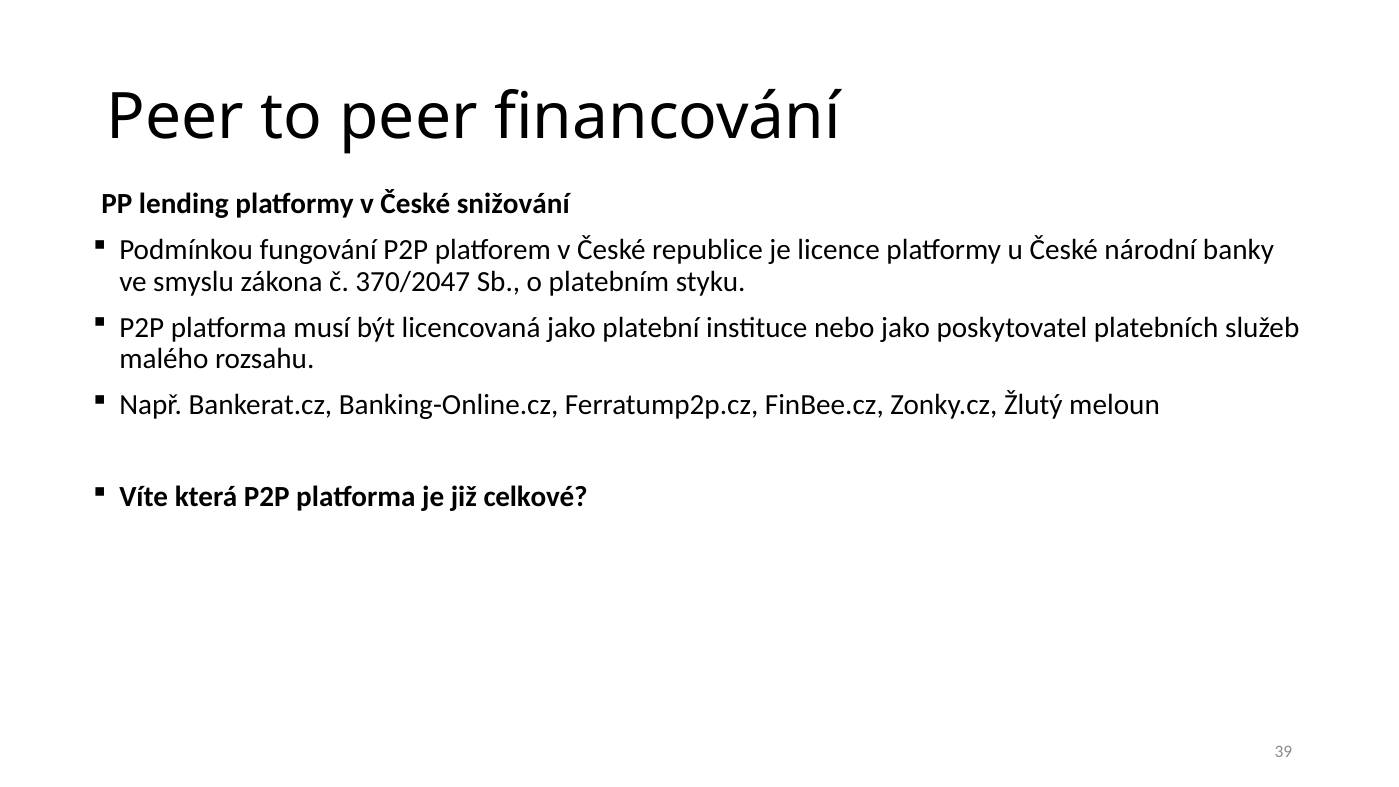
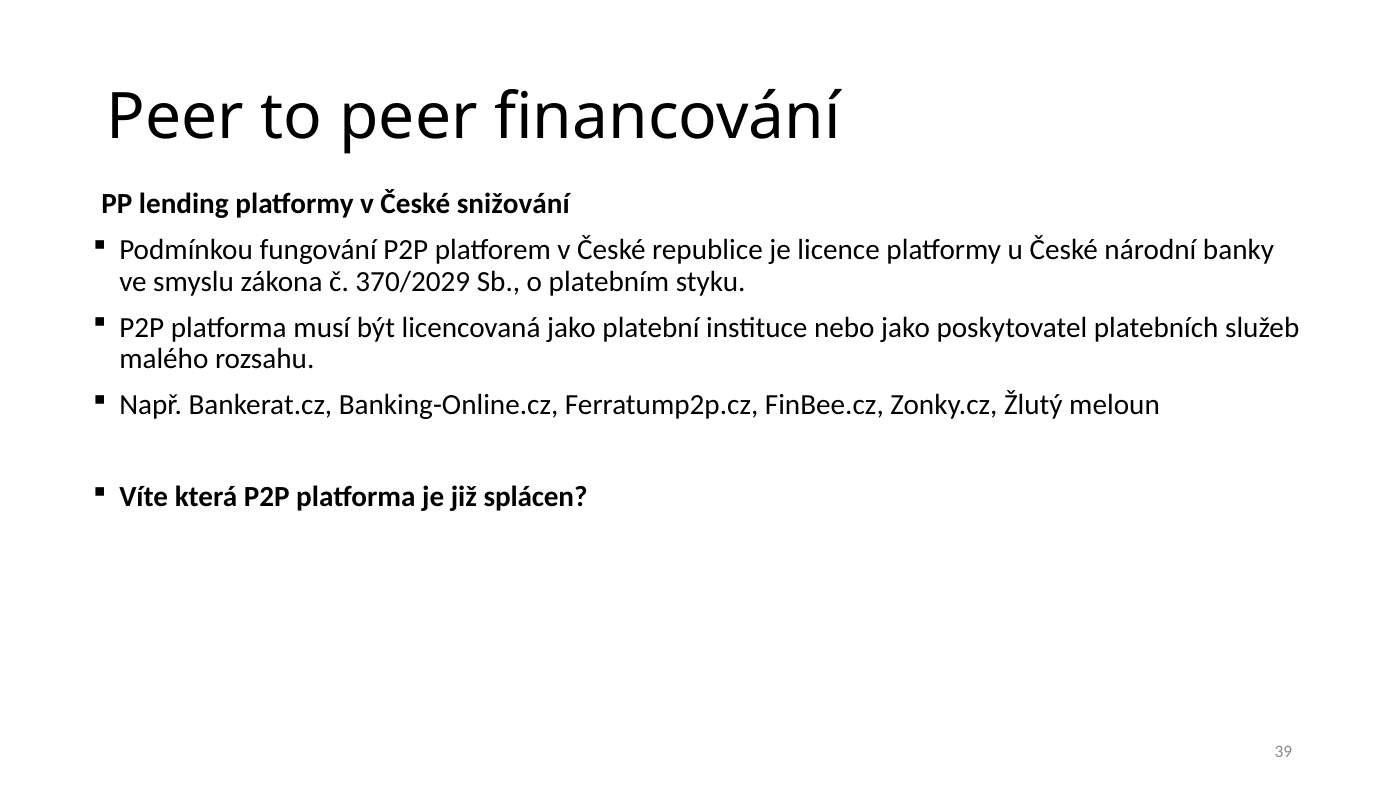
370/2047: 370/2047 -> 370/2029
celkové: celkové -> splácen
